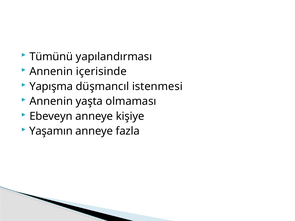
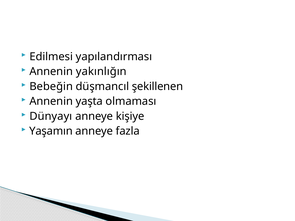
Tümünü: Tümünü -> Edilmesi
içerisinde: içerisinde -> yakınlığın
Yapışma: Yapışma -> Bebeğin
istenmesi: istenmesi -> şekillenen
Ebeveyn: Ebeveyn -> Dünyayı
